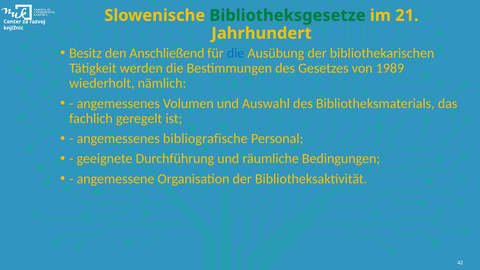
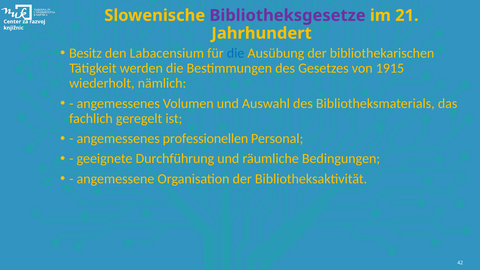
Bibliotheksgesetze colour: green -> purple
Anschließend: Anschließend -> Labacensium
1989: 1989 -> 1915
bibliografische: bibliografische -> professionellen
